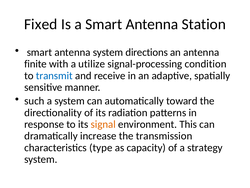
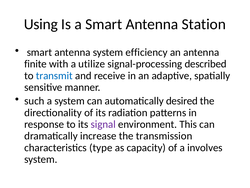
Fixed: Fixed -> Using
directions: directions -> efficiency
condition: condition -> described
toward: toward -> desired
signal colour: orange -> purple
strategy: strategy -> involves
